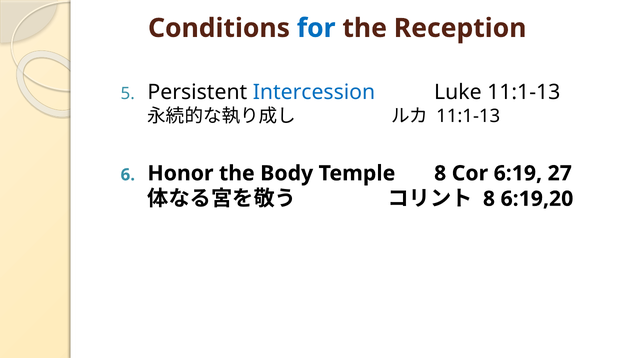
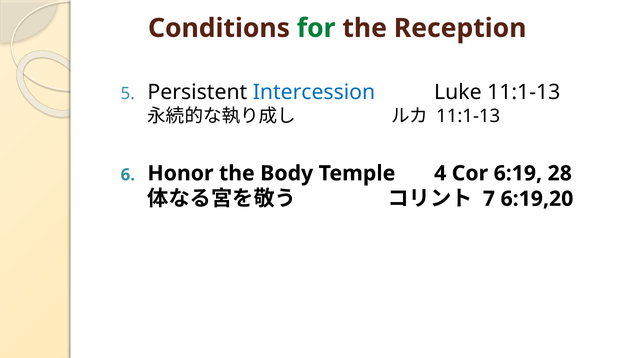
for colour: blue -> green
Temple 8: 8 -> 4
27: 27 -> 28
8 at (489, 199): 8 -> 7
